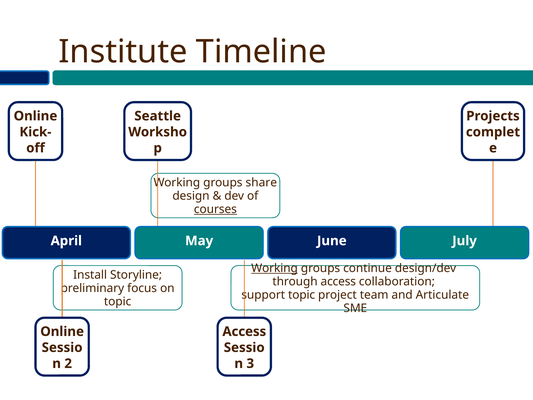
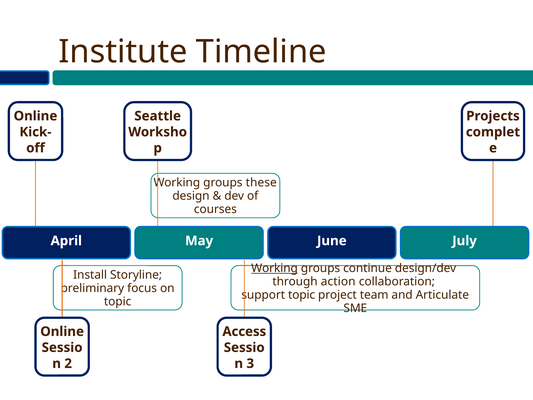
share: share -> these
courses underline: present -> none
through access: access -> action
